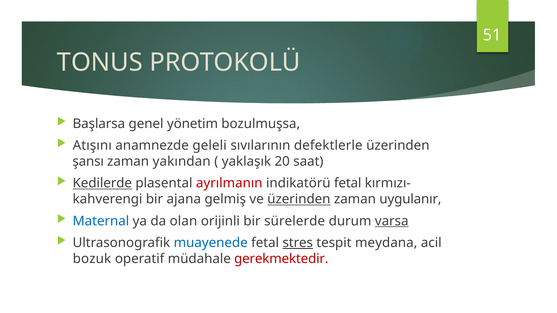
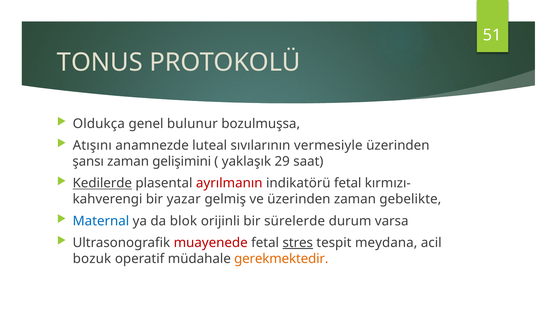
Başlarsa: Başlarsa -> Oldukça
yönetim: yönetim -> bulunur
geleli: geleli -> luteal
defektlerle: defektlerle -> vermesiyle
yakından: yakından -> gelişimini
20: 20 -> 29
ajana: ajana -> yazar
üzerinden at (299, 199) underline: present -> none
uygulanır: uygulanır -> gebelikte
olan: olan -> blok
varsa underline: present -> none
muayenede colour: blue -> red
gerekmektedir colour: red -> orange
